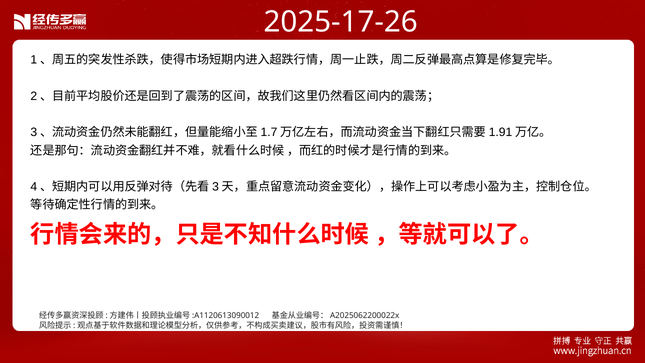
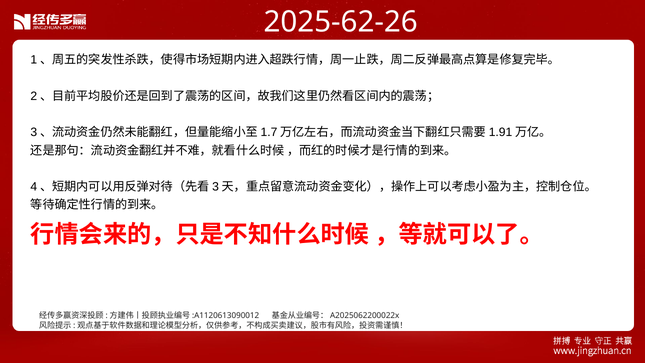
2025-17-26: 2025-17-26 -> 2025-62-26
